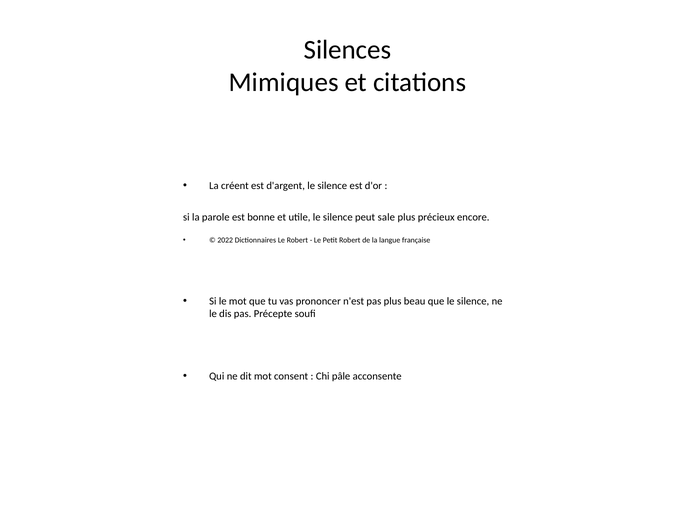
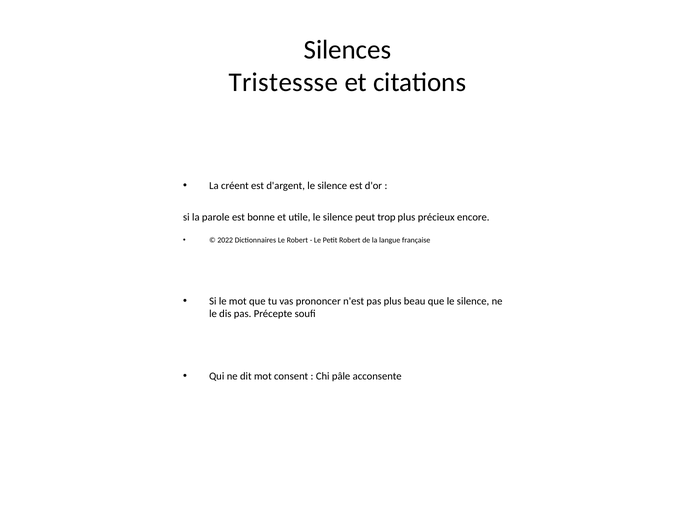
Mimiques: Mimiques -> Tristessse
sale: sale -> trop
